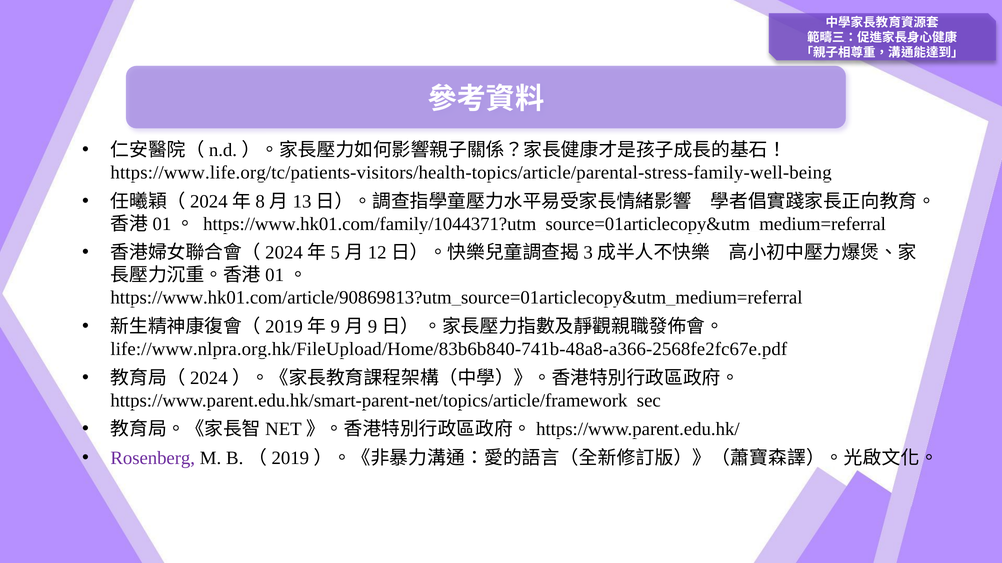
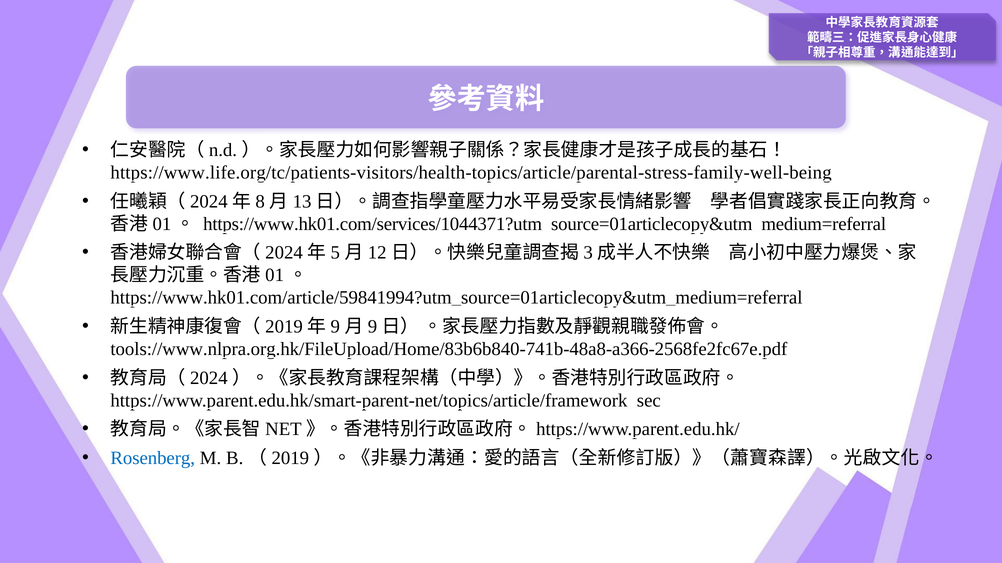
https://www.hk01.com/family/1044371?utm_source=01articlecopy&utm_medium=referral: https://www.hk01.com/family/1044371?utm_source=01articlecopy&utm_medium=referral -> https://www.hk01.com/services/1044371?utm_source=01articlecopy&utm_medium=referral
https://www.hk01.com/article/90869813?utm_source=01articlecopy&utm_medium=referral: https://www.hk01.com/article/90869813?utm_source=01articlecopy&utm_medium=referral -> https://www.hk01.com/article/59841994?utm_source=01articlecopy&utm_medium=referral
life://www.nlpra.org.hk/FileUpload/Home/83b6b840-741b-48a8-a366-2568fe2fc67e.pdf: life://www.nlpra.org.hk/FileUpload/Home/83b6b840-741b-48a8-a366-2568fe2fc67e.pdf -> tools://www.nlpra.org.hk/FileUpload/Home/83b6b840-741b-48a8-a366-2568fe2fc67e.pdf
Rosenberg colour: purple -> blue
